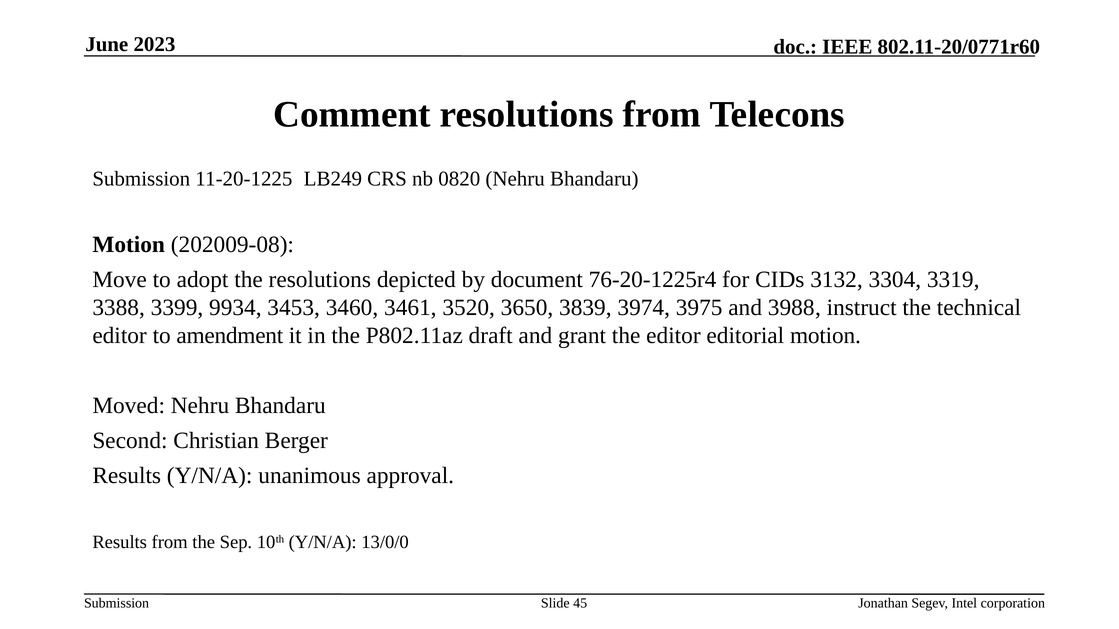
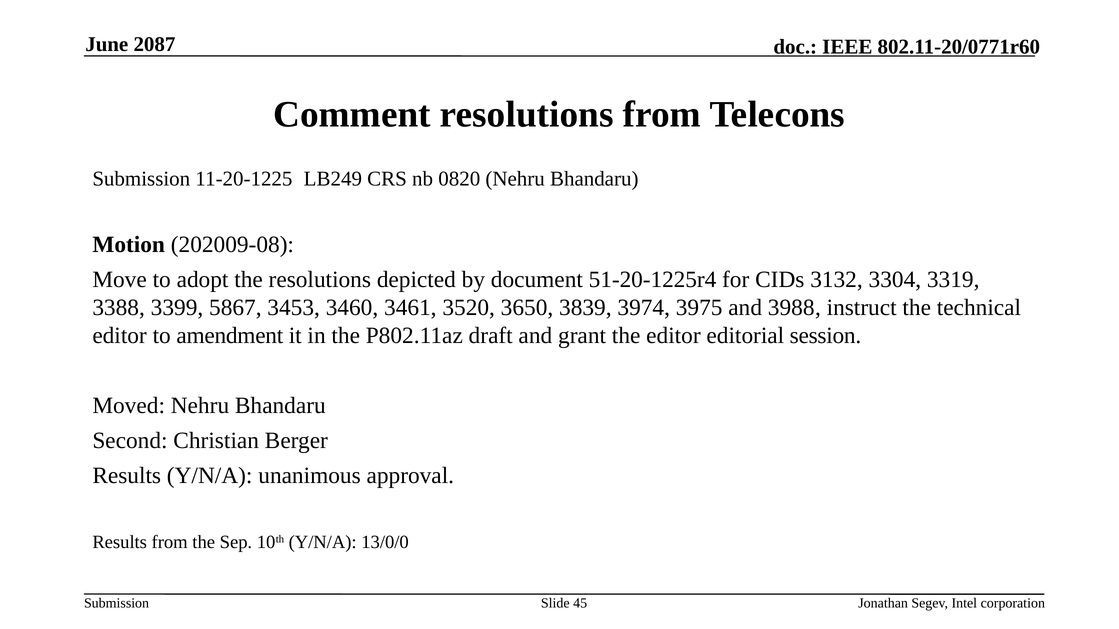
2023: 2023 -> 2087
76-20-1225r4: 76-20-1225r4 -> 51-20-1225r4
9934: 9934 -> 5867
editorial motion: motion -> session
